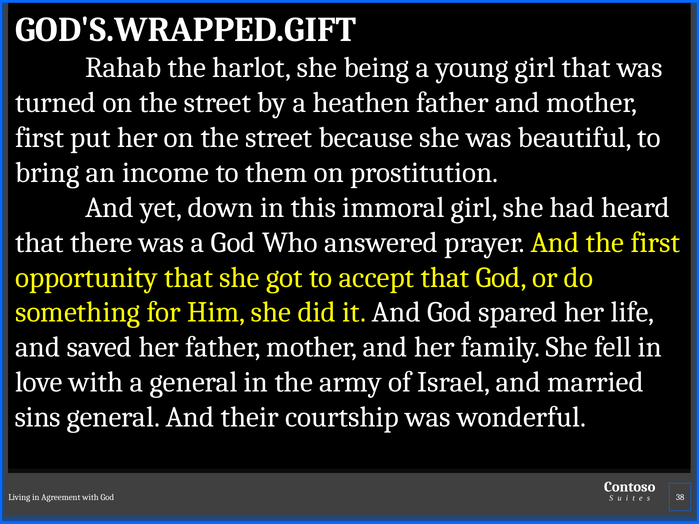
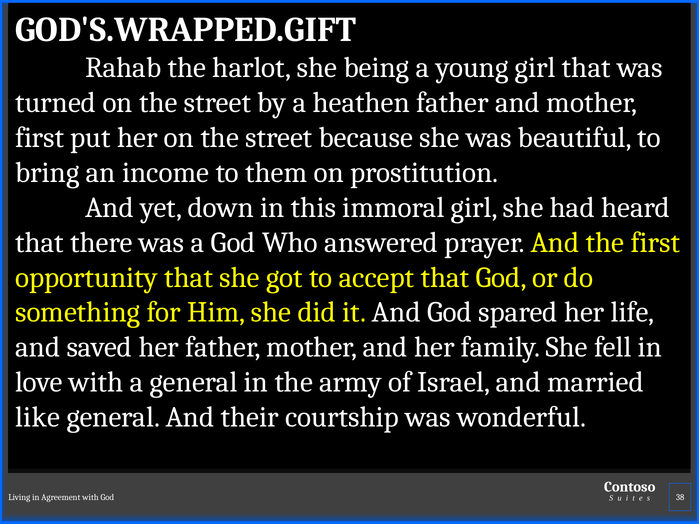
sins: sins -> like
